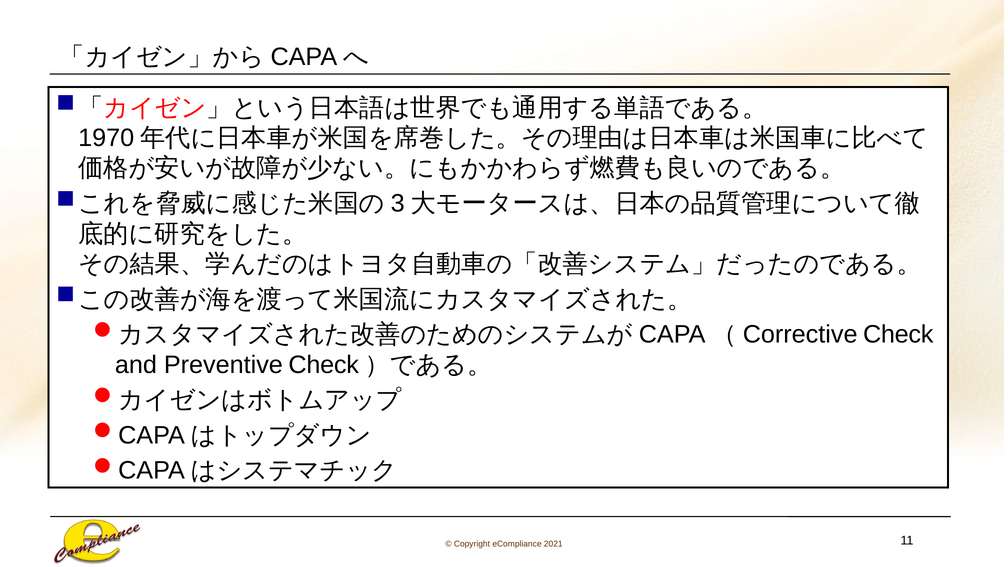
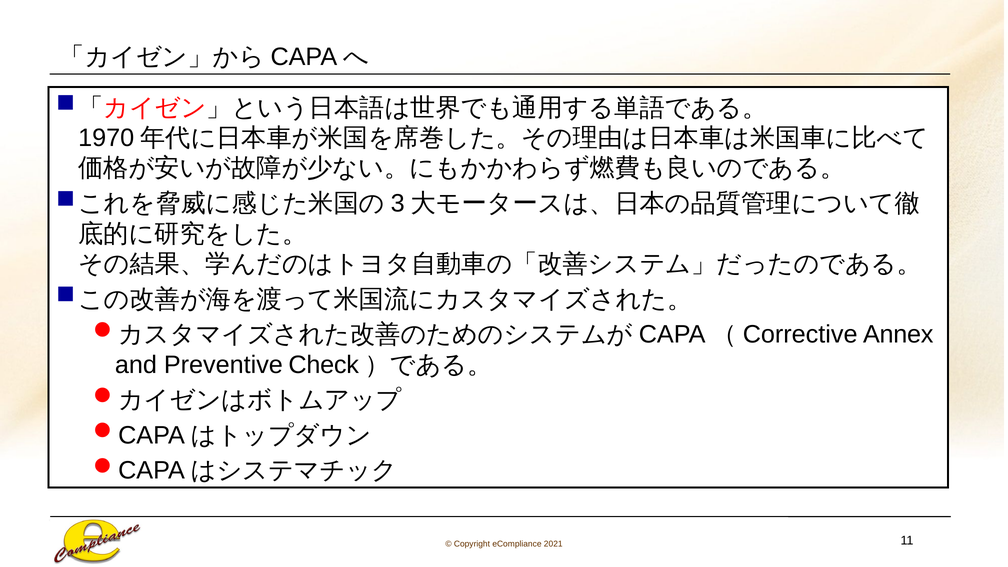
Check at (898, 334): Check -> Annex
